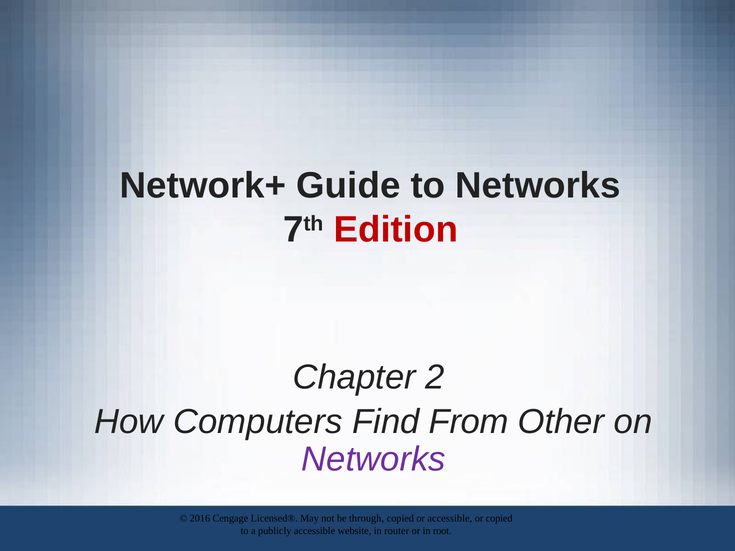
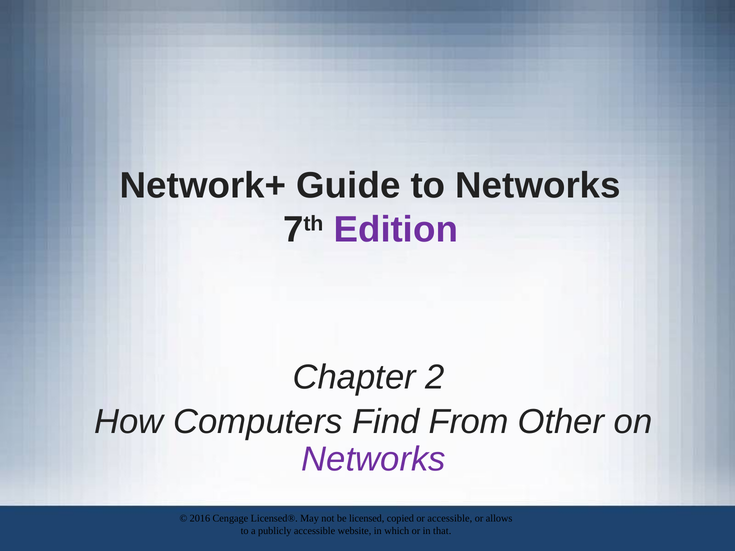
Edition colour: red -> purple
through: through -> licensed
or copied: copied -> allows
router: router -> which
root: root -> that
